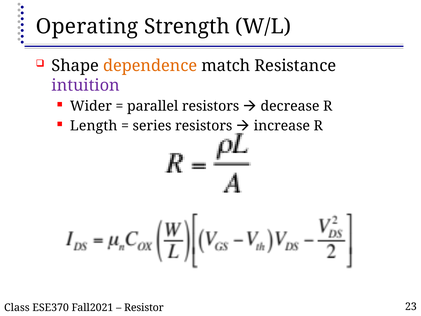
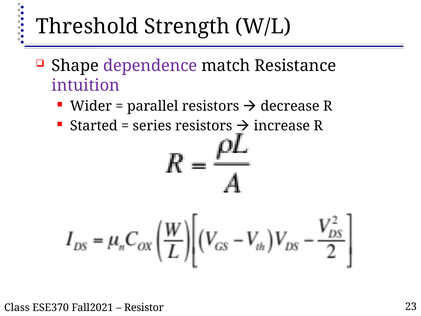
Operating: Operating -> Threshold
dependence colour: orange -> purple
Length: Length -> Started
